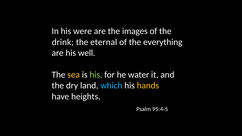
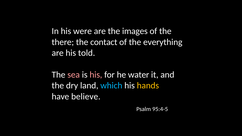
drink: drink -> there
eternal: eternal -> contact
well: well -> told
sea colour: yellow -> pink
his at (96, 75) colour: light green -> pink
heights: heights -> believe
